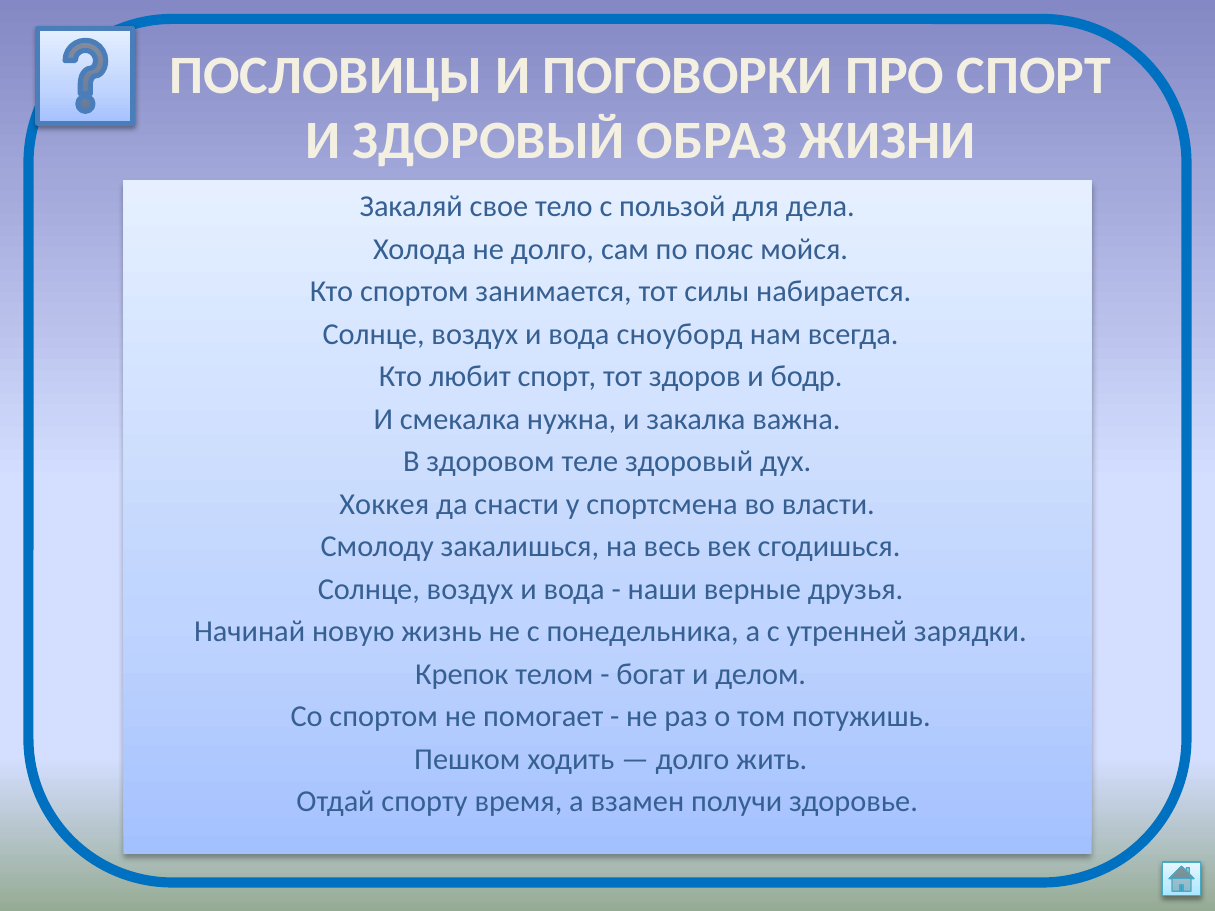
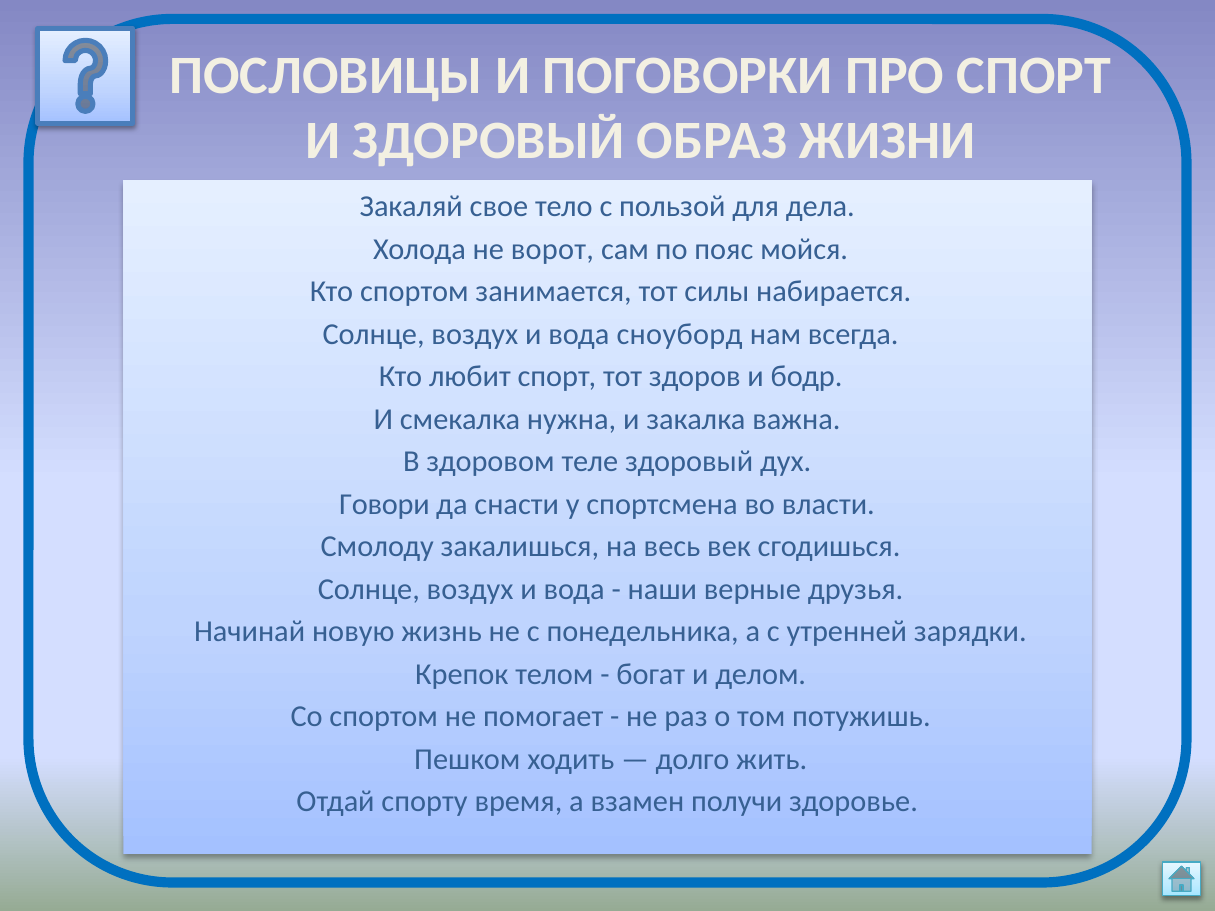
не долго: долго -> ворот
Хоккея: Хоккея -> Говори
